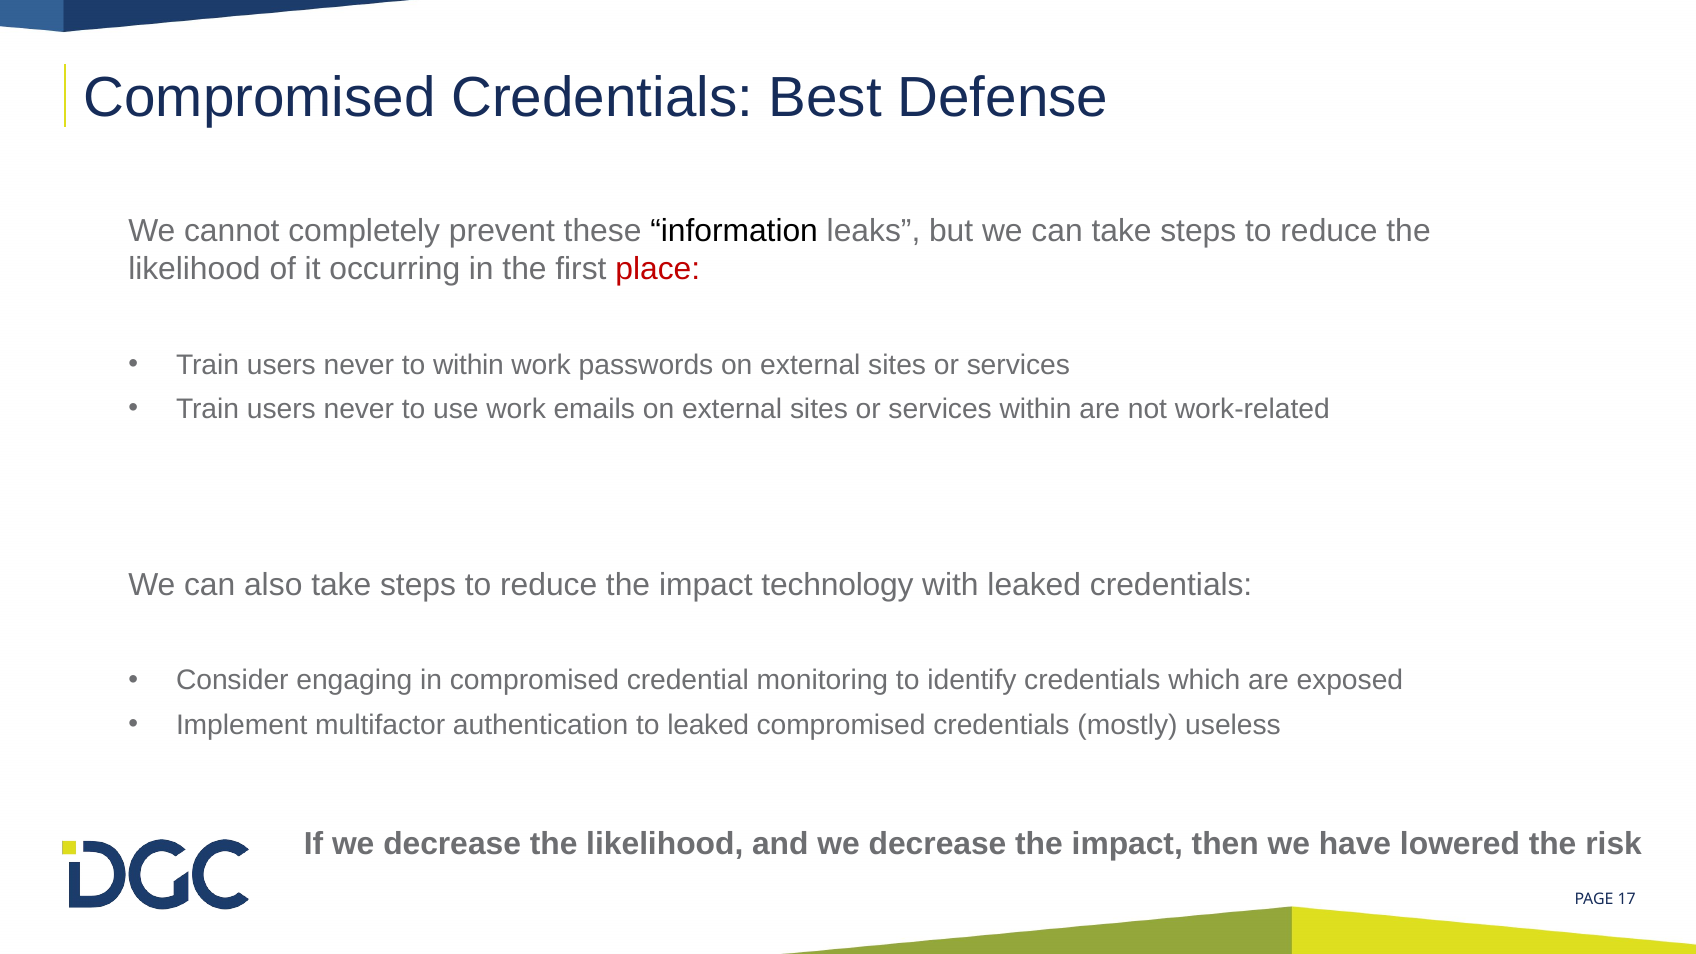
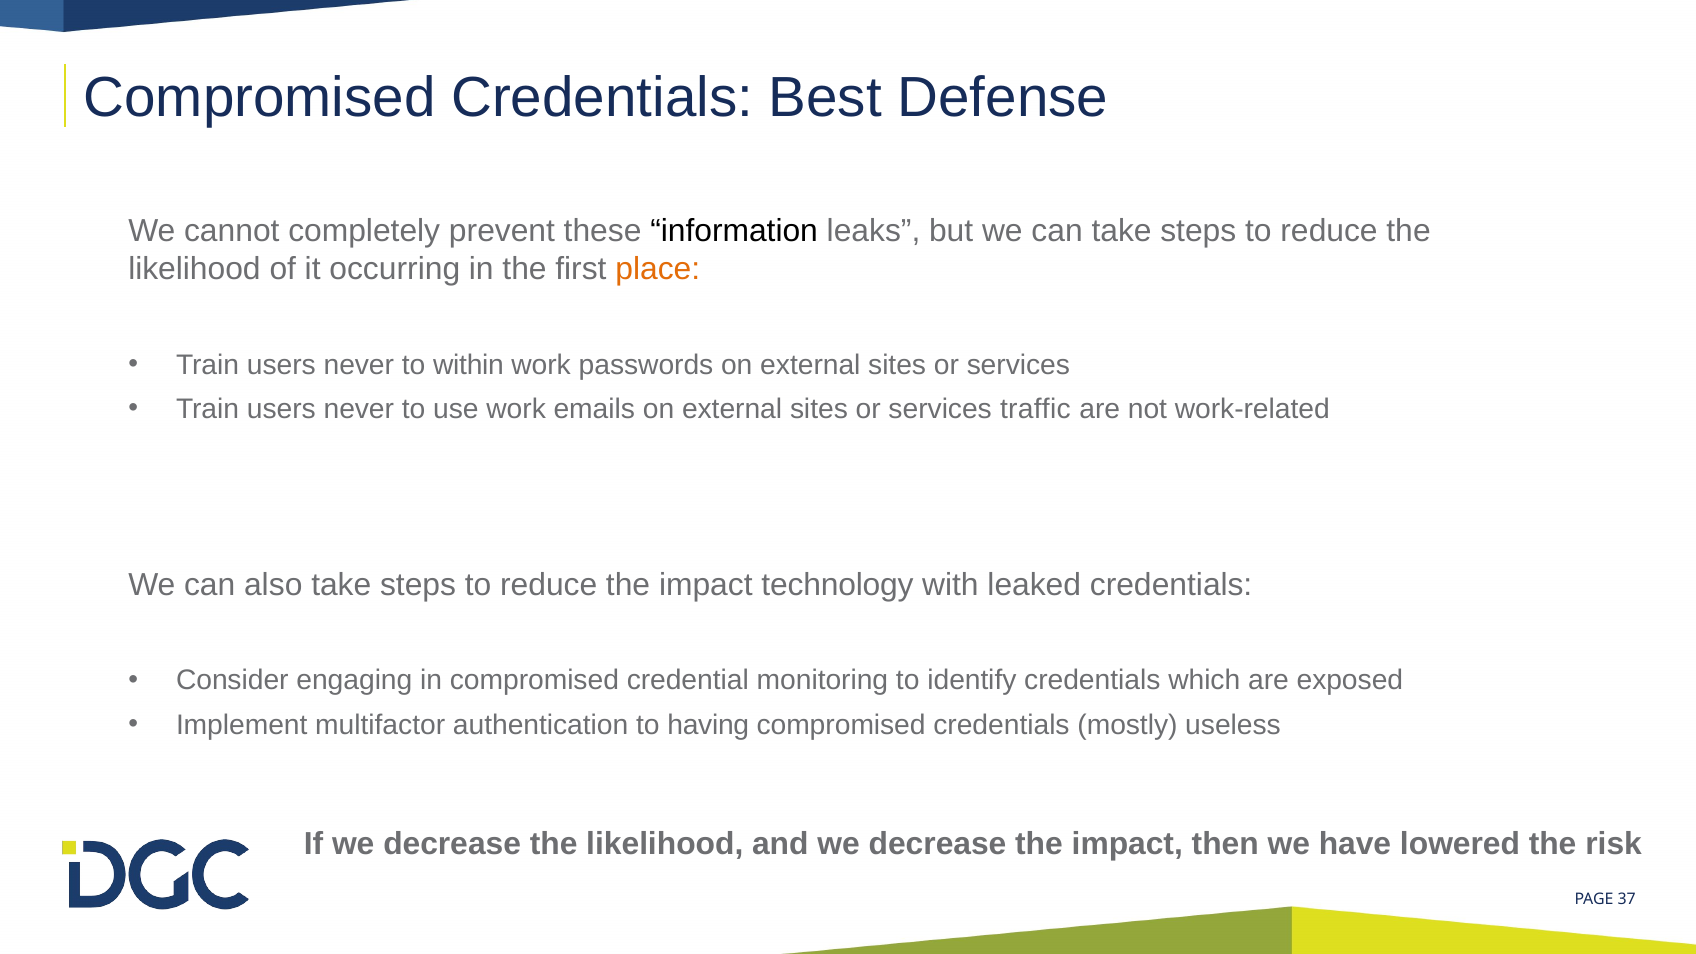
place colour: red -> orange
services within: within -> traffic
to leaked: leaked -> having
17: 17 -> 37
